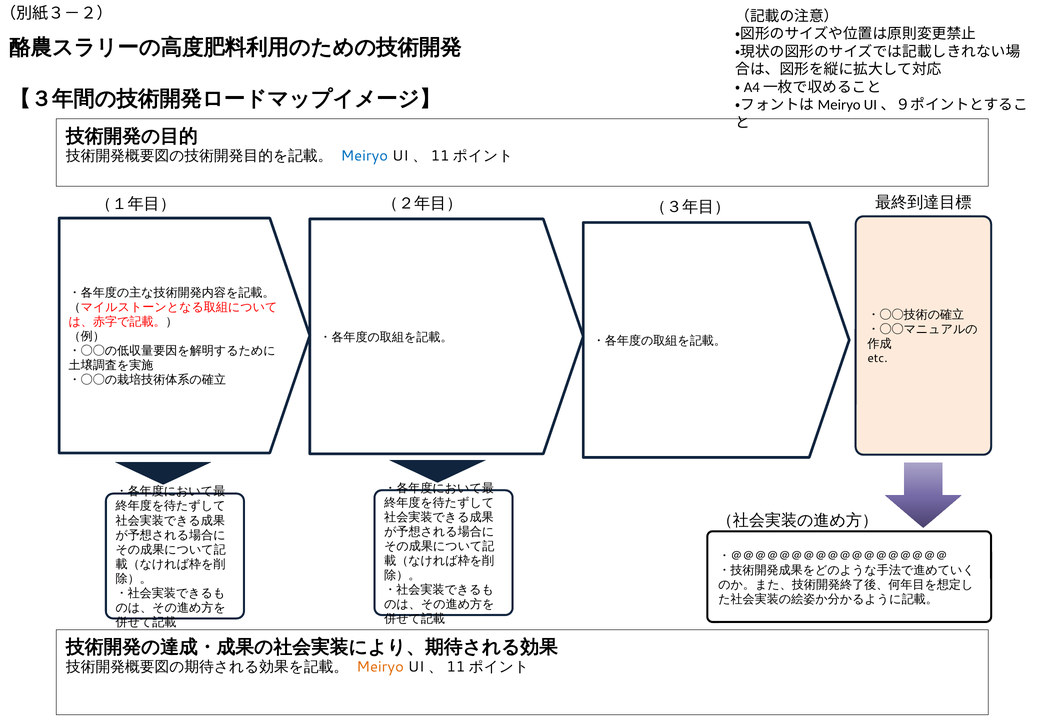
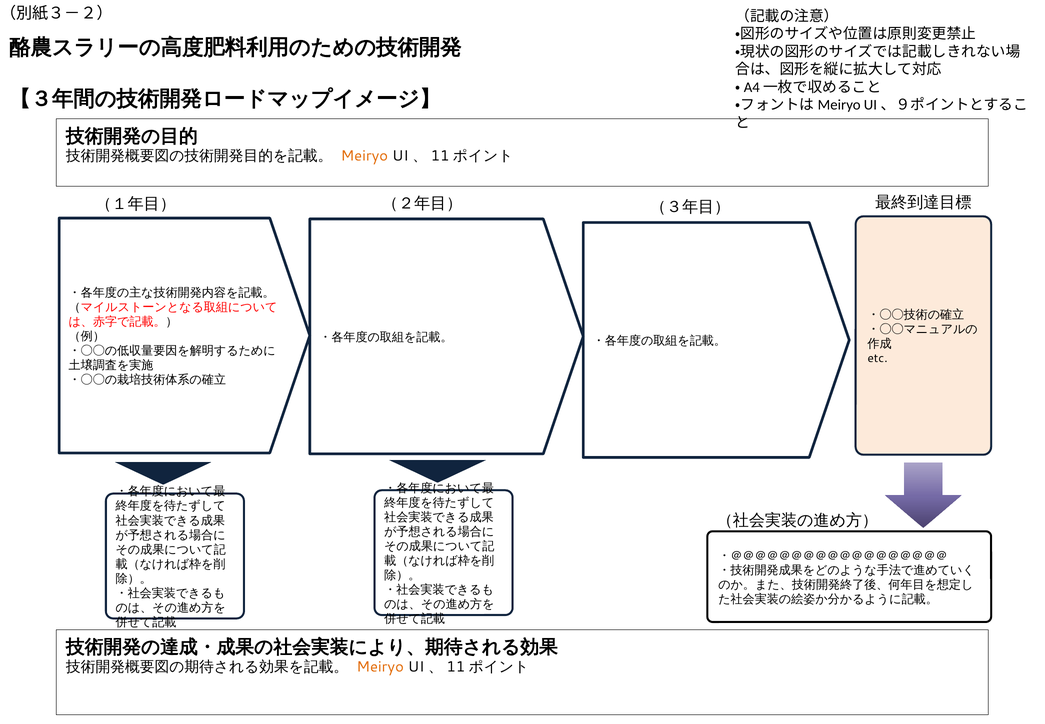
Meiryo at (364, 156) colour: blue -> orange
